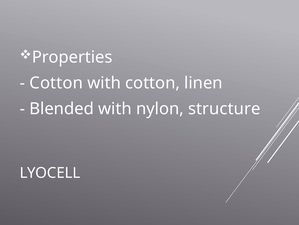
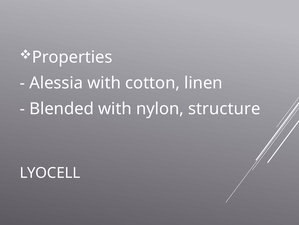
Cotton at (56, 83): Cotton -> Alessia
